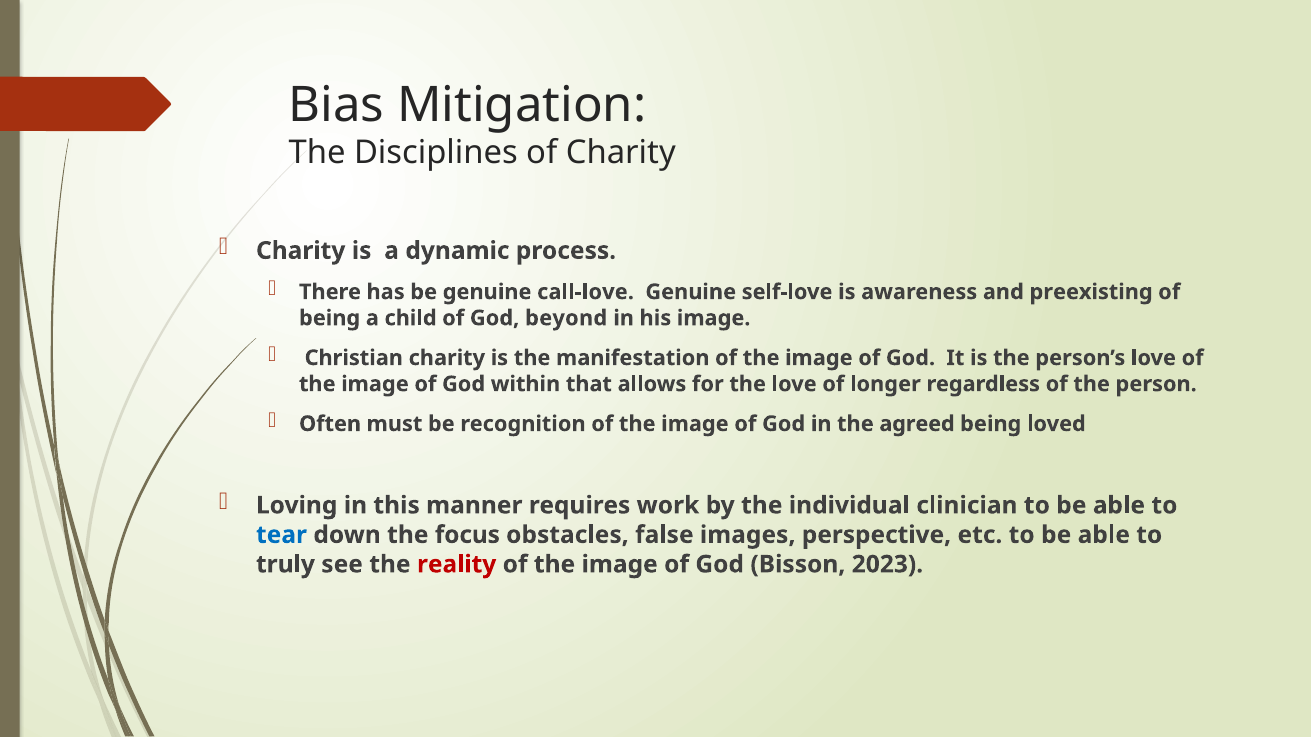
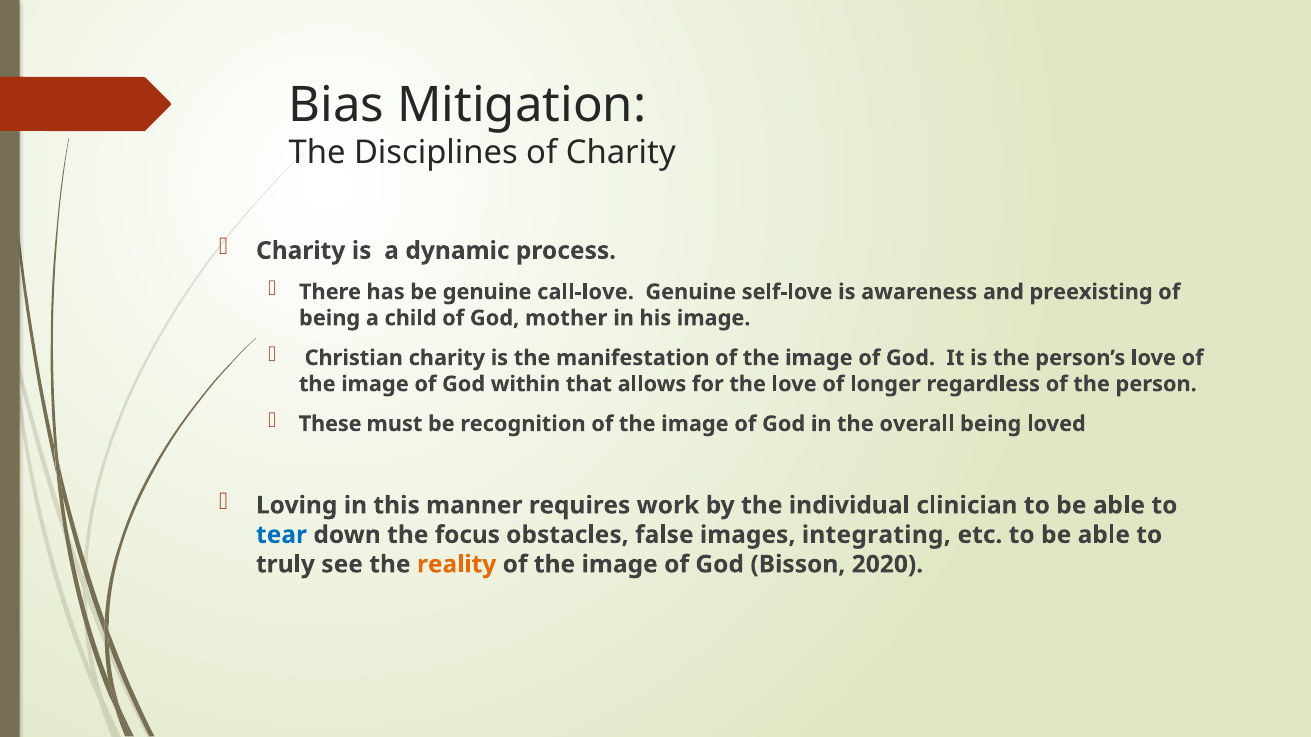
beyond: beyond -> mother
Often: Often -> These
agreed: agreed -> overall
perspective: perspective -> integrating
reality colour: red -> orange
2023: 2023 -> 2020
